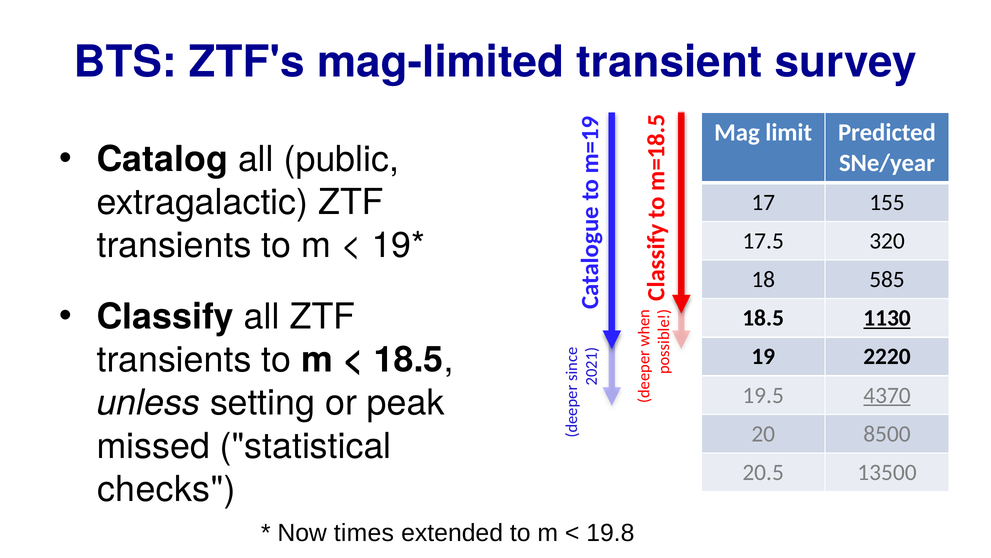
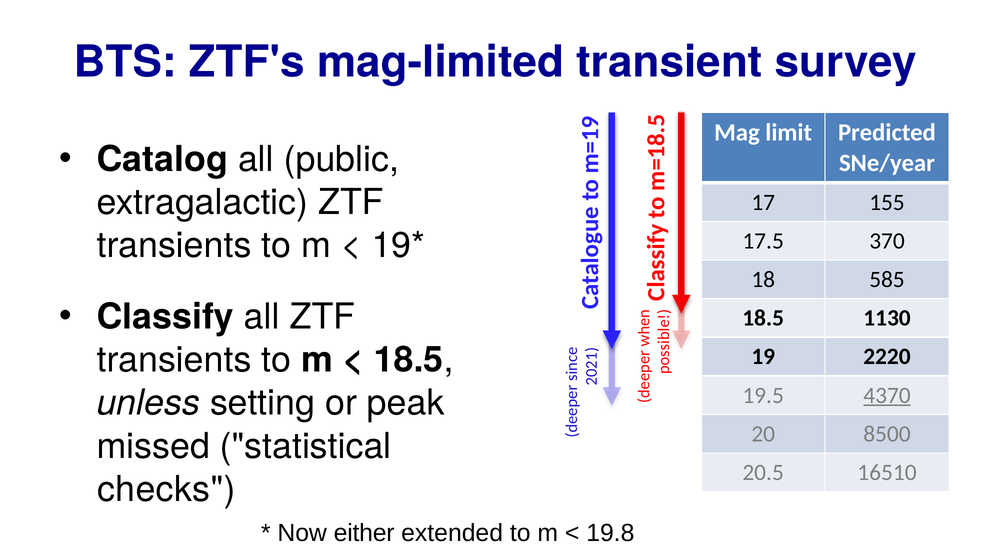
320: 320 -> 370
1130 underline: present -> none
13500: 13500 -> 16510
times: times -> either
